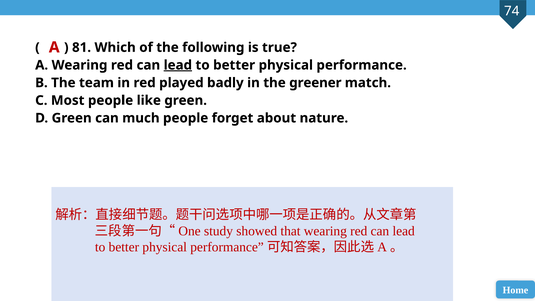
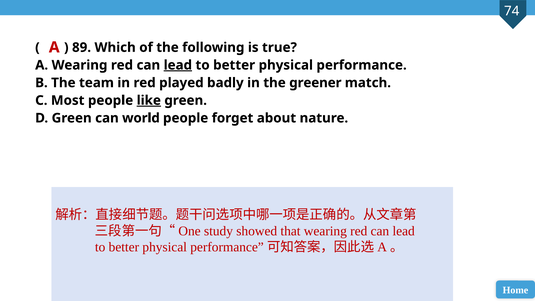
81: 81 -> 89
like underline: none -> present
much: much -> world
